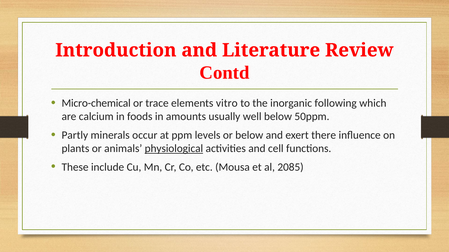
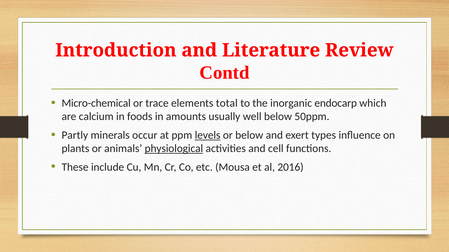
vitro: vitro -> total
following: following -> endocarp
levels underline: none -> present
there: there -> types
2085: 2085 -> 2016
